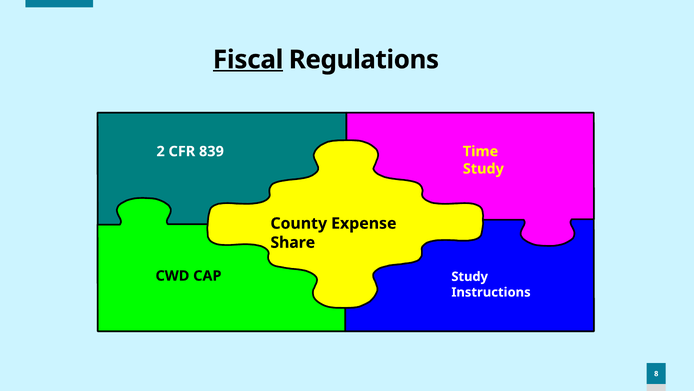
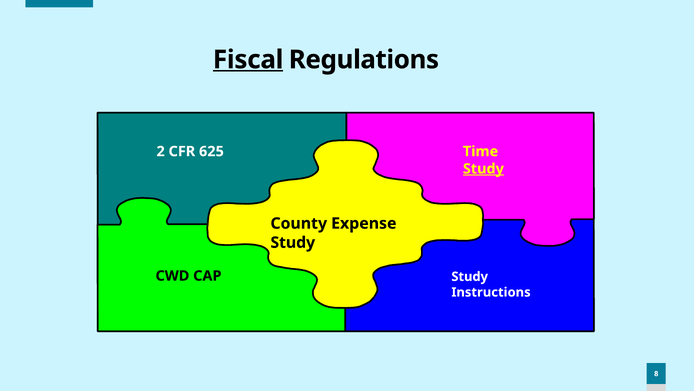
839: 839 -> 625
Study at (483, 169) underline: none -> present
Share at (293, 242): Share -> Study
